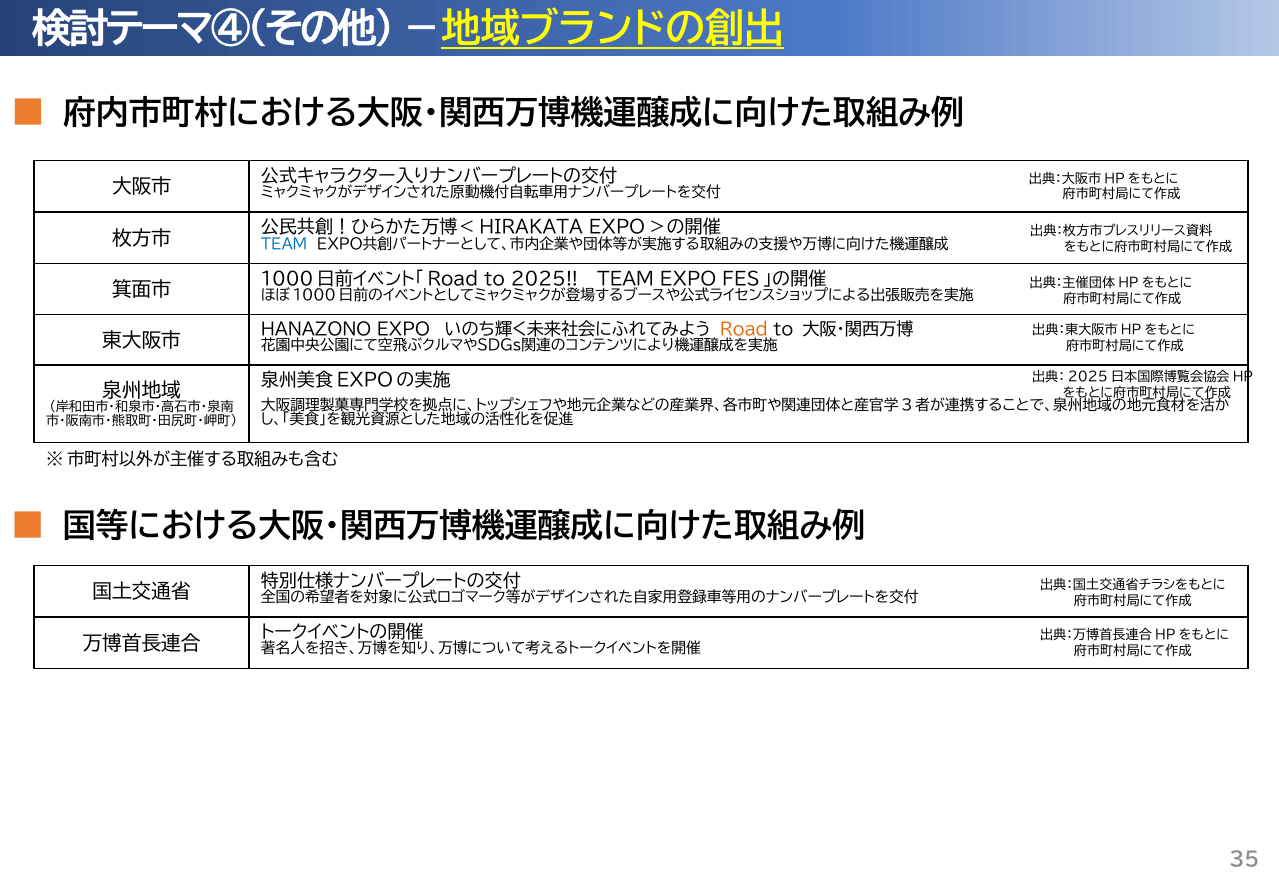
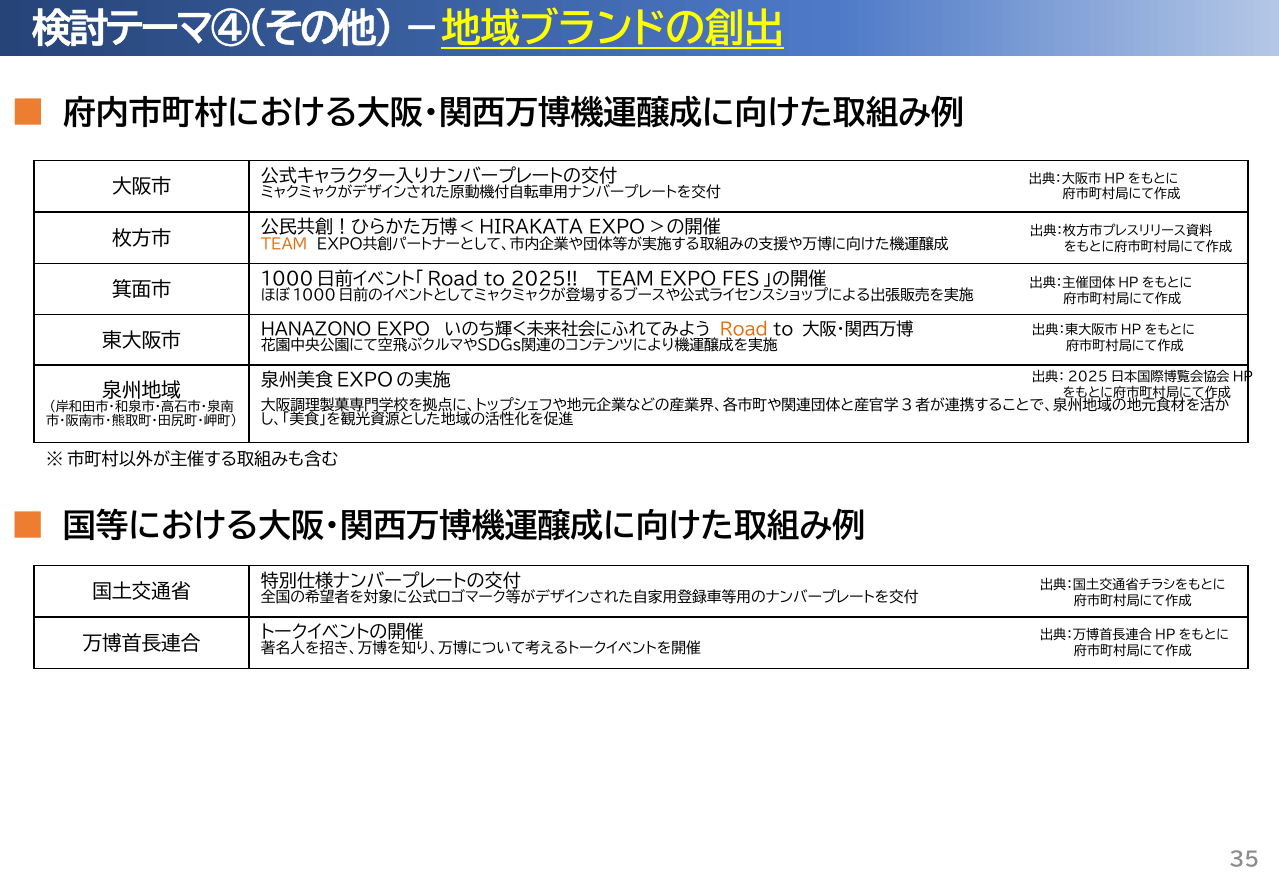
ＴＥＡＭ colour: blue -> orange
